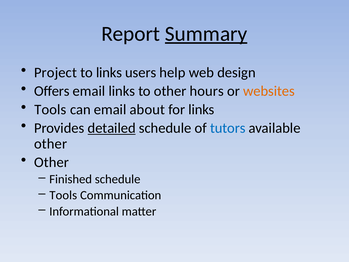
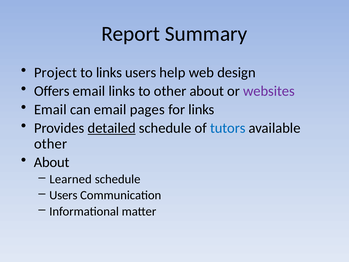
Summary underline: present -> none
other hours: hours -> about
websites colour: orange -> purple
Tools at (50, 110): Tools -> Email
about: about -> pages
Other at (52, 162): Other -> About
Finished: Finished -> Learned
Tools at (63, 195): Tools -> Users
